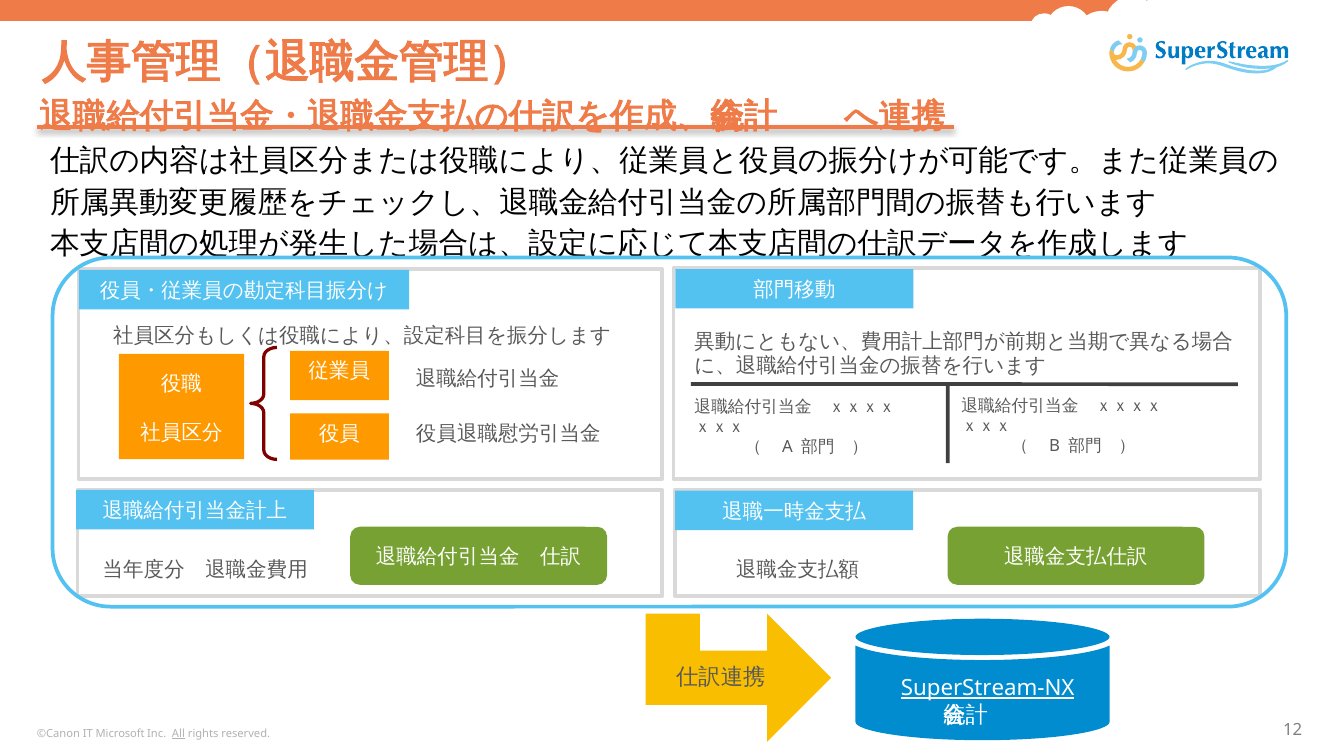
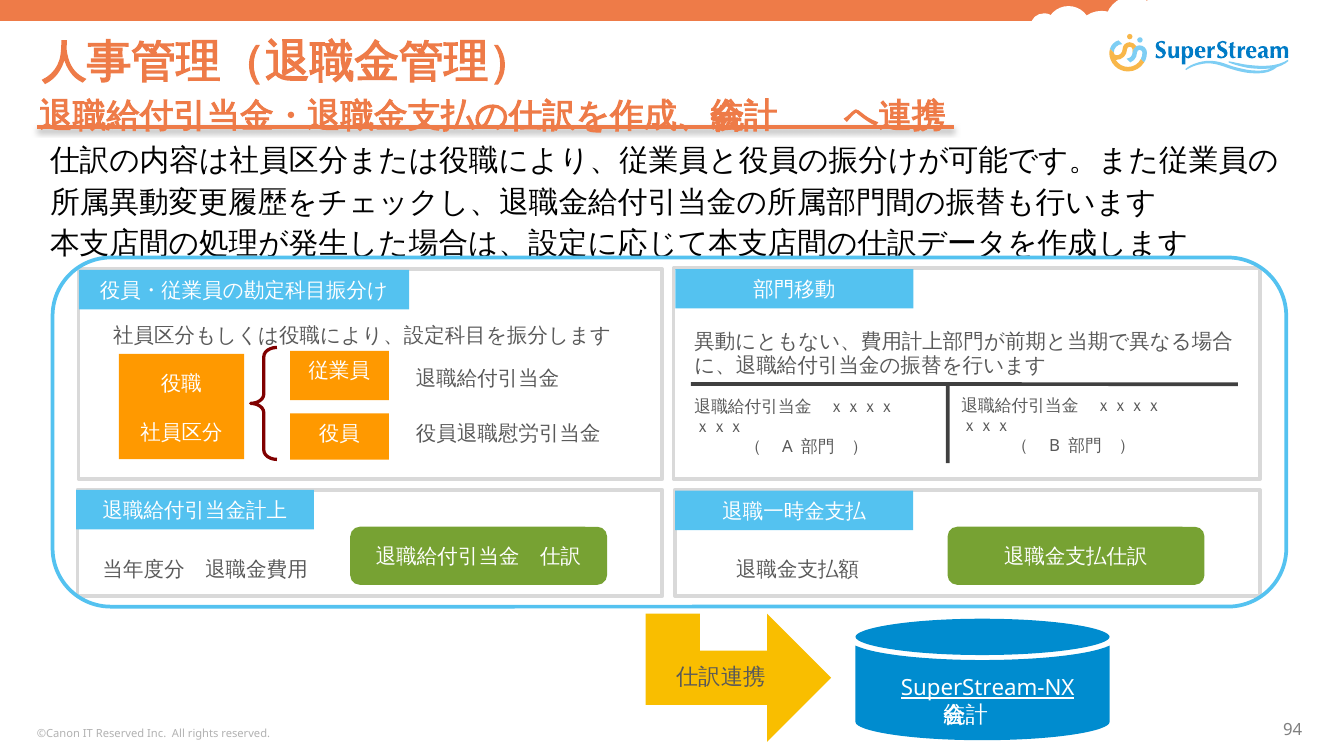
IT Microsoft: Microsoft -> Reserved
All underline: present -> none
12: 12 -> 94
